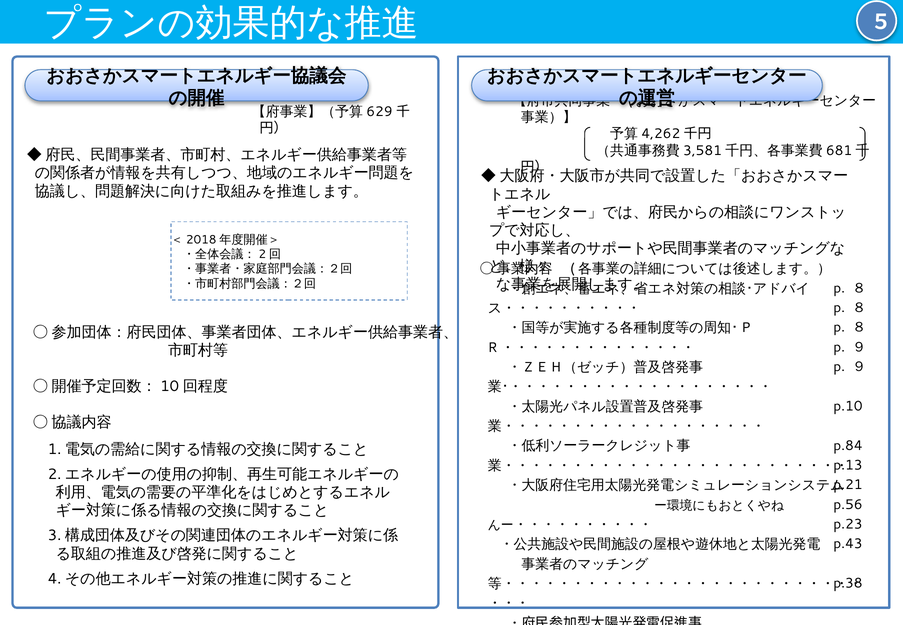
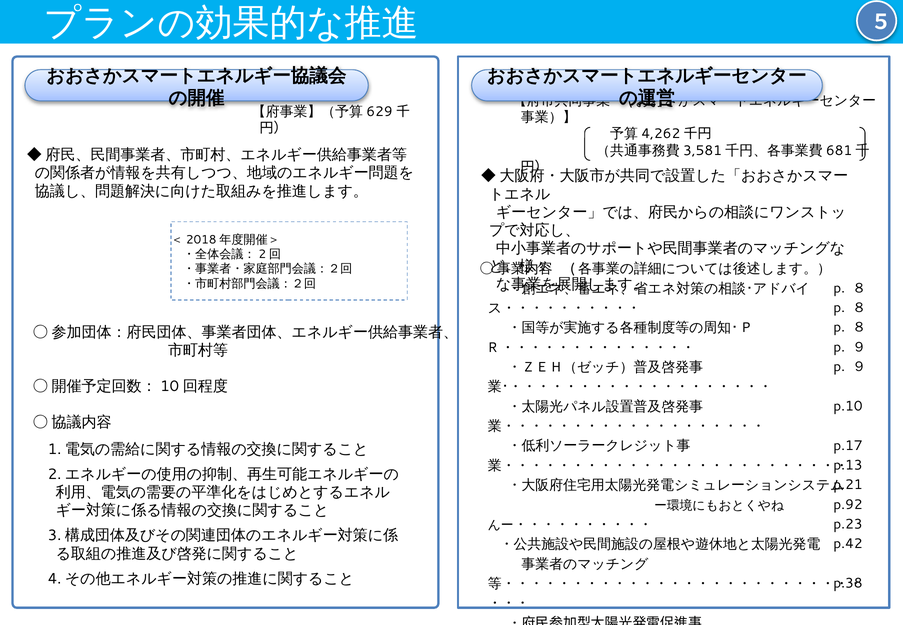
p.84: p.84 -> p.17
p.56: p.56 -> p.92
p.43: p.43 -> p.42
